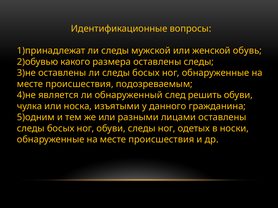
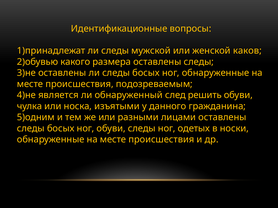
обувь: обувь -> каков
